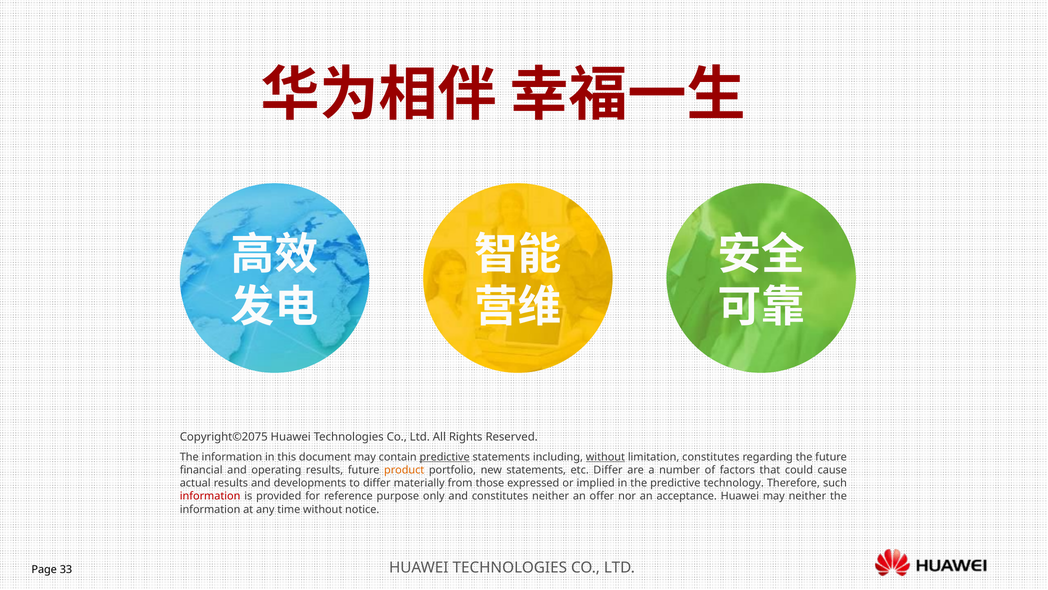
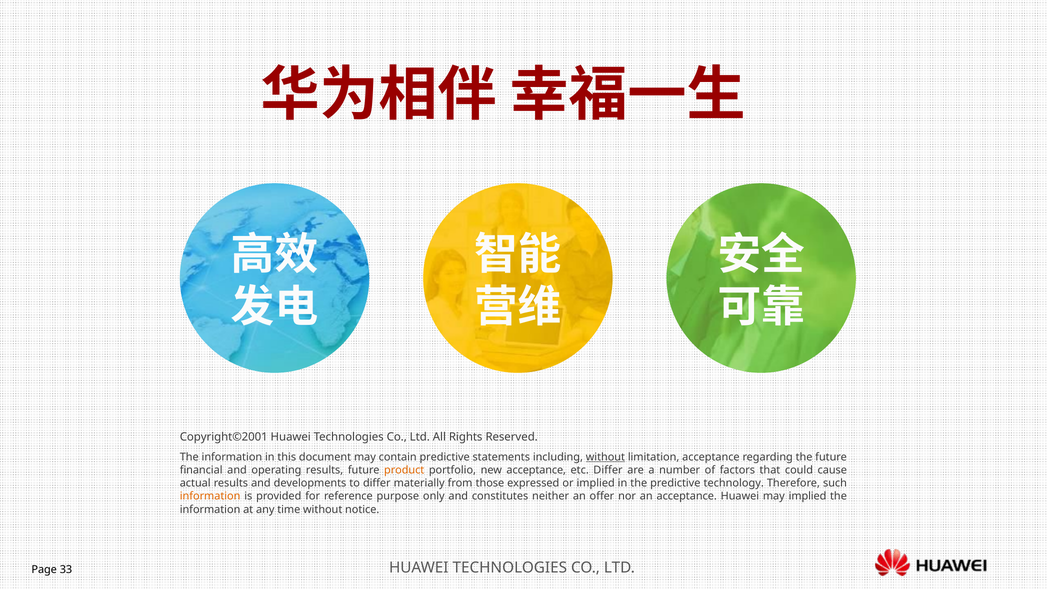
Copyright©2075: Copyright©2075 -> Copyright©2001
predictive at (445, 456) underline: present -> none
limitation constitutes: constitutes -> acceptance
new statements: statements -> acceptance
information at (210, 496) colour: red -> orange
may neither: neither -> implied
